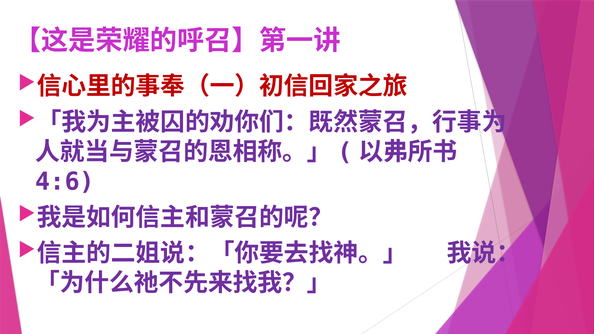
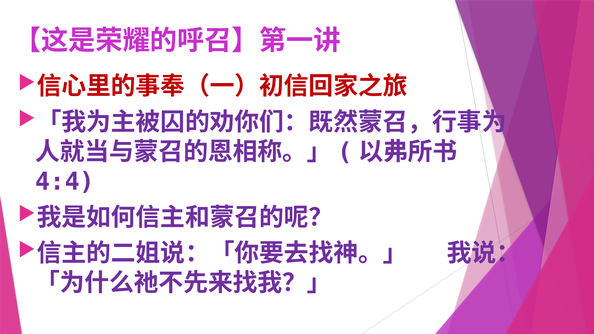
4:6: 4:6 -> 4:4
